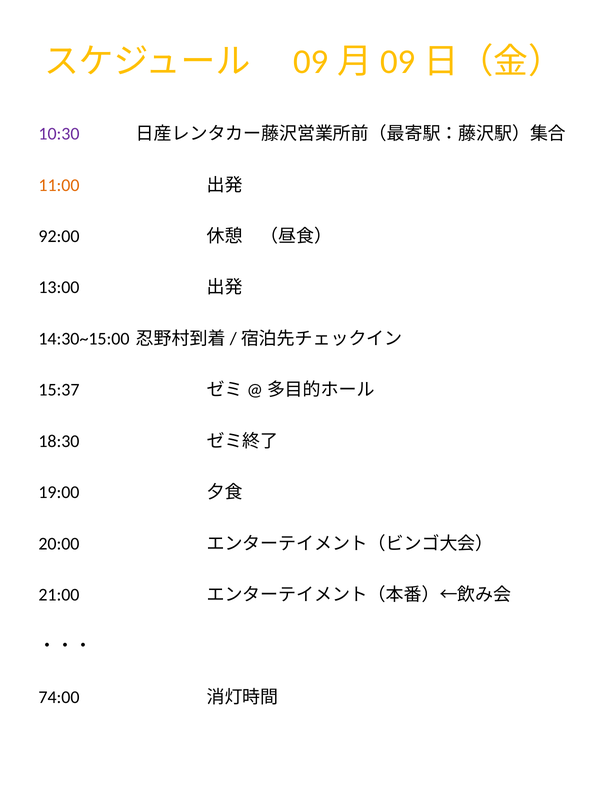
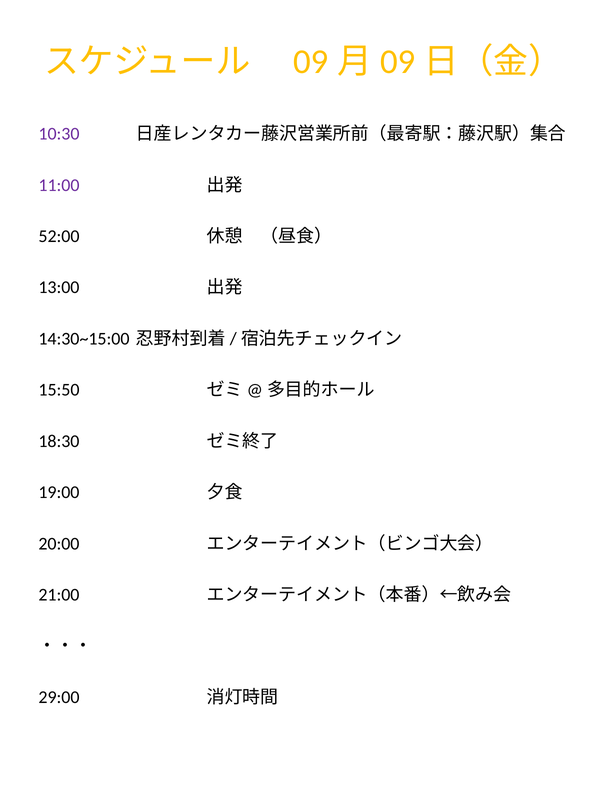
11:00 colour: orange -> purple
92:00: 92:00 -> 52:00
15:37: 15:37 -> 15:50
74:00: 74:00 -> 29:00
